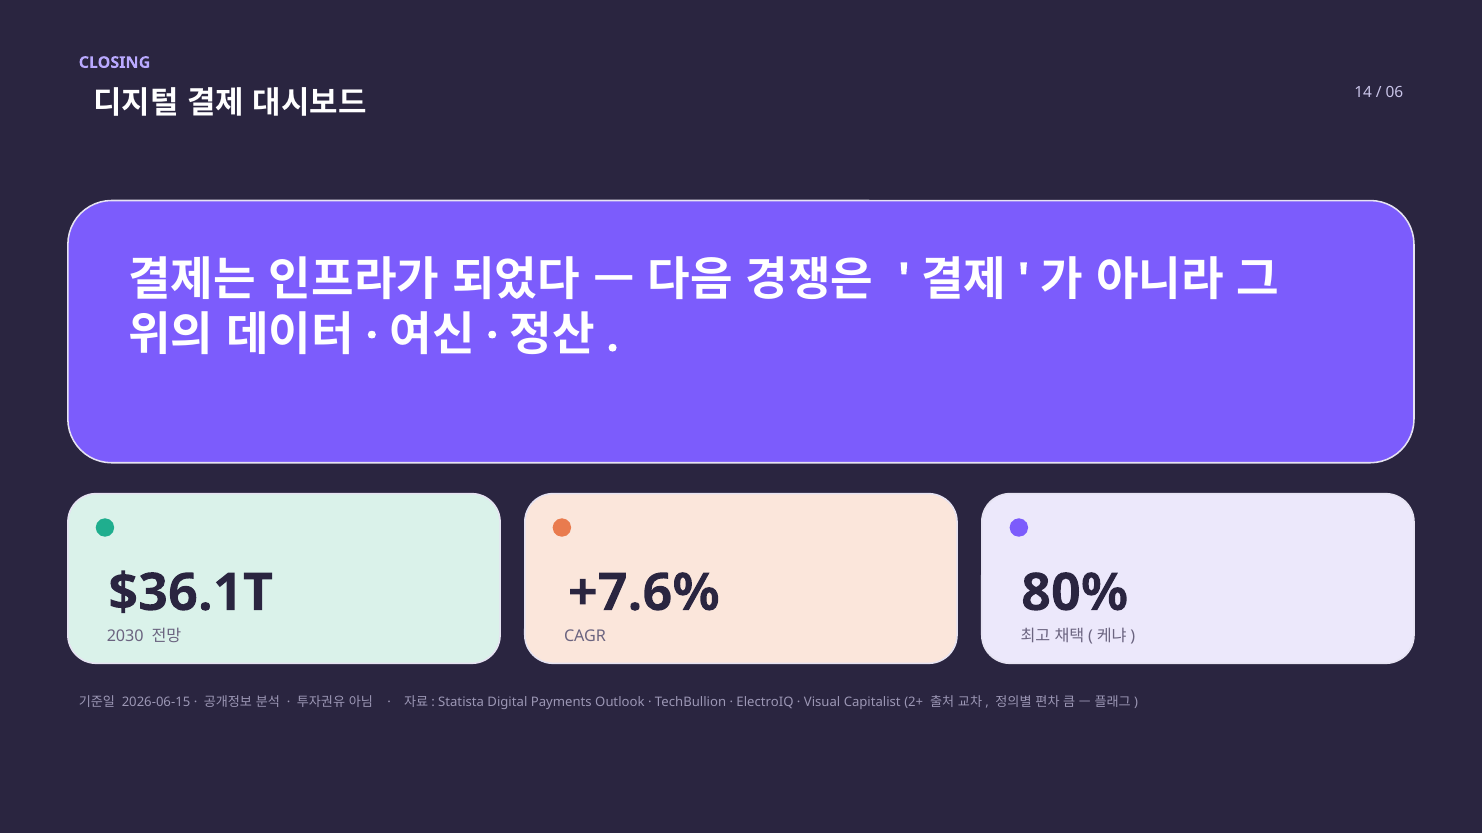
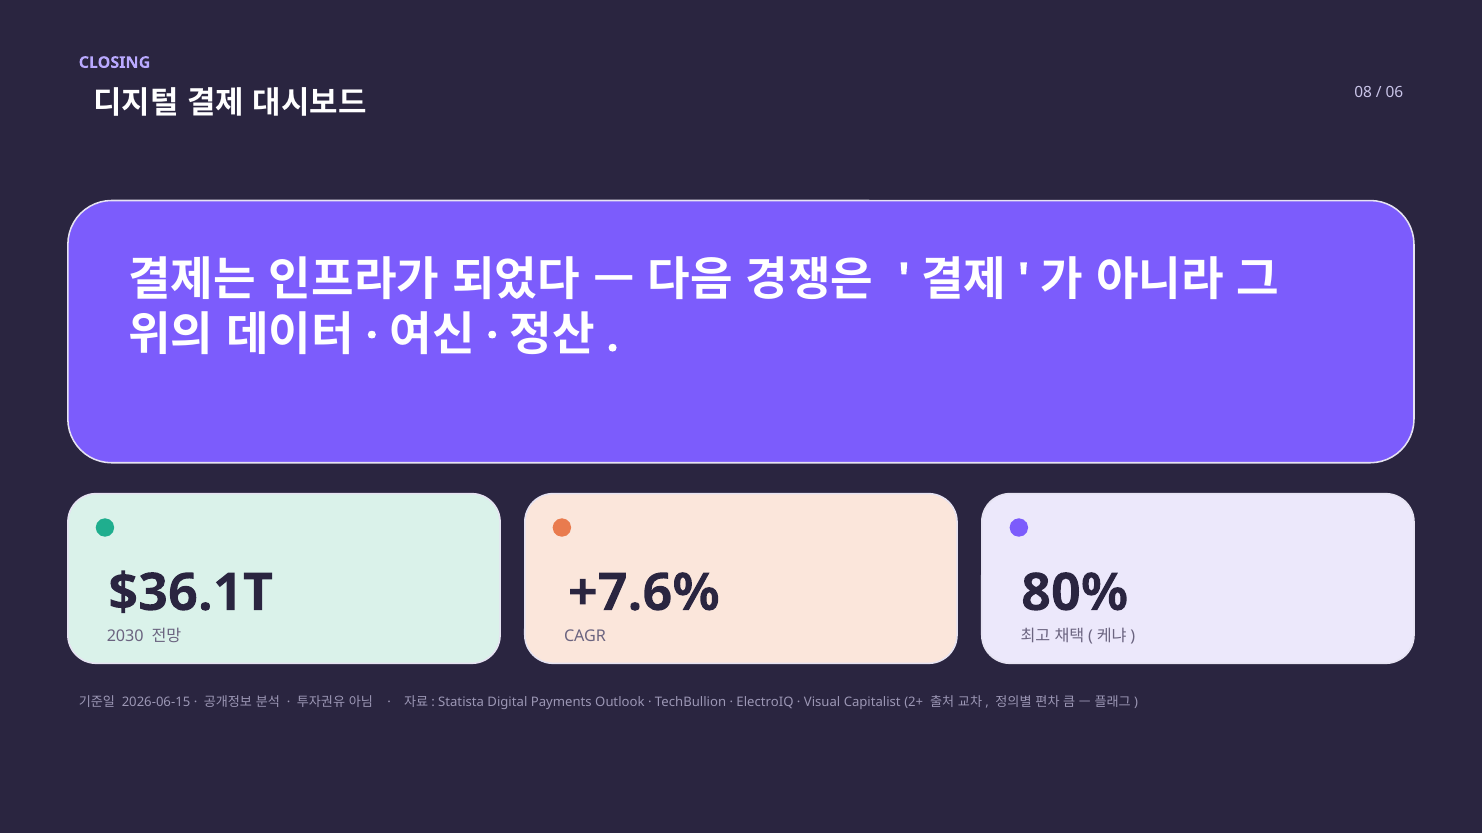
14: 14 -> 08
